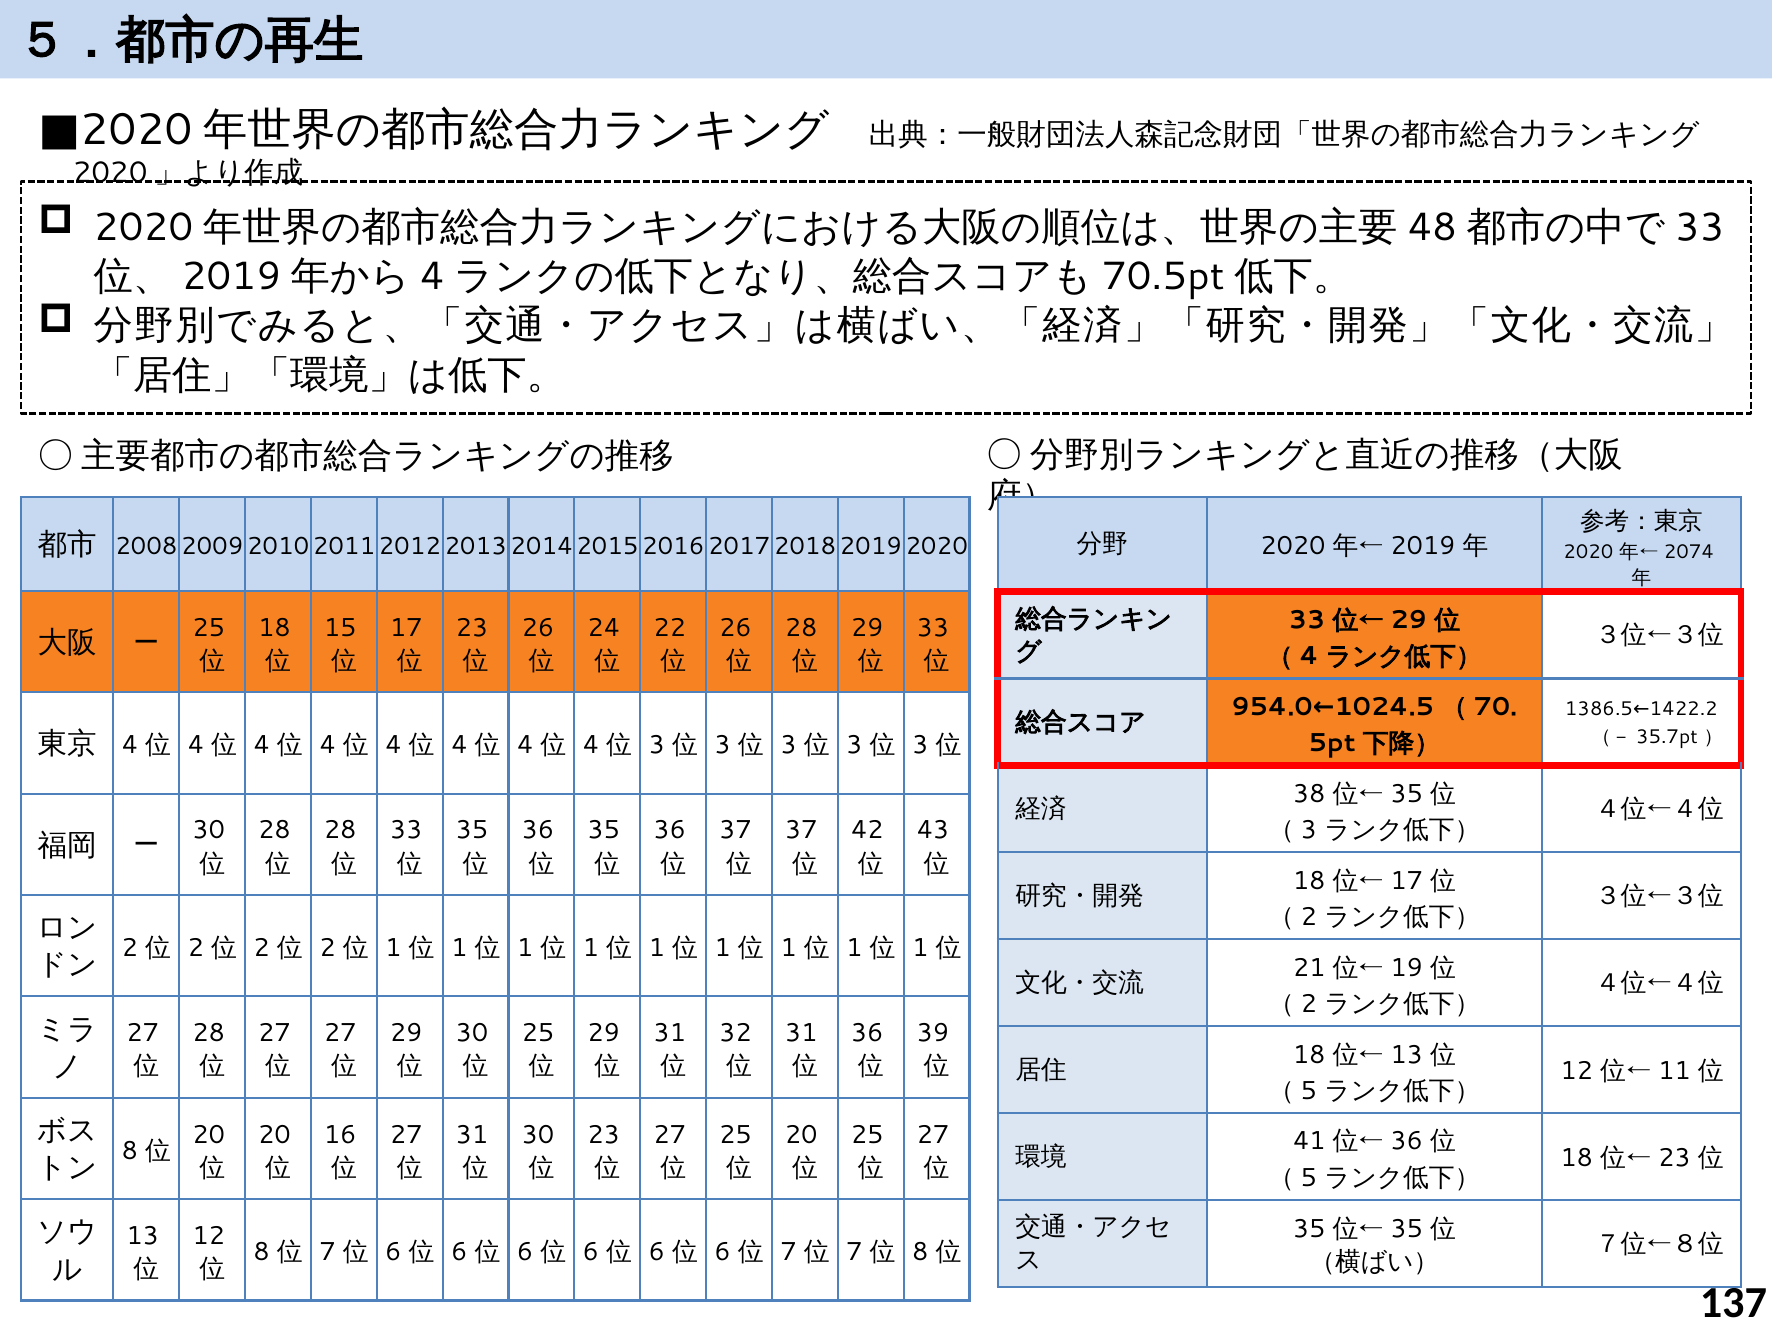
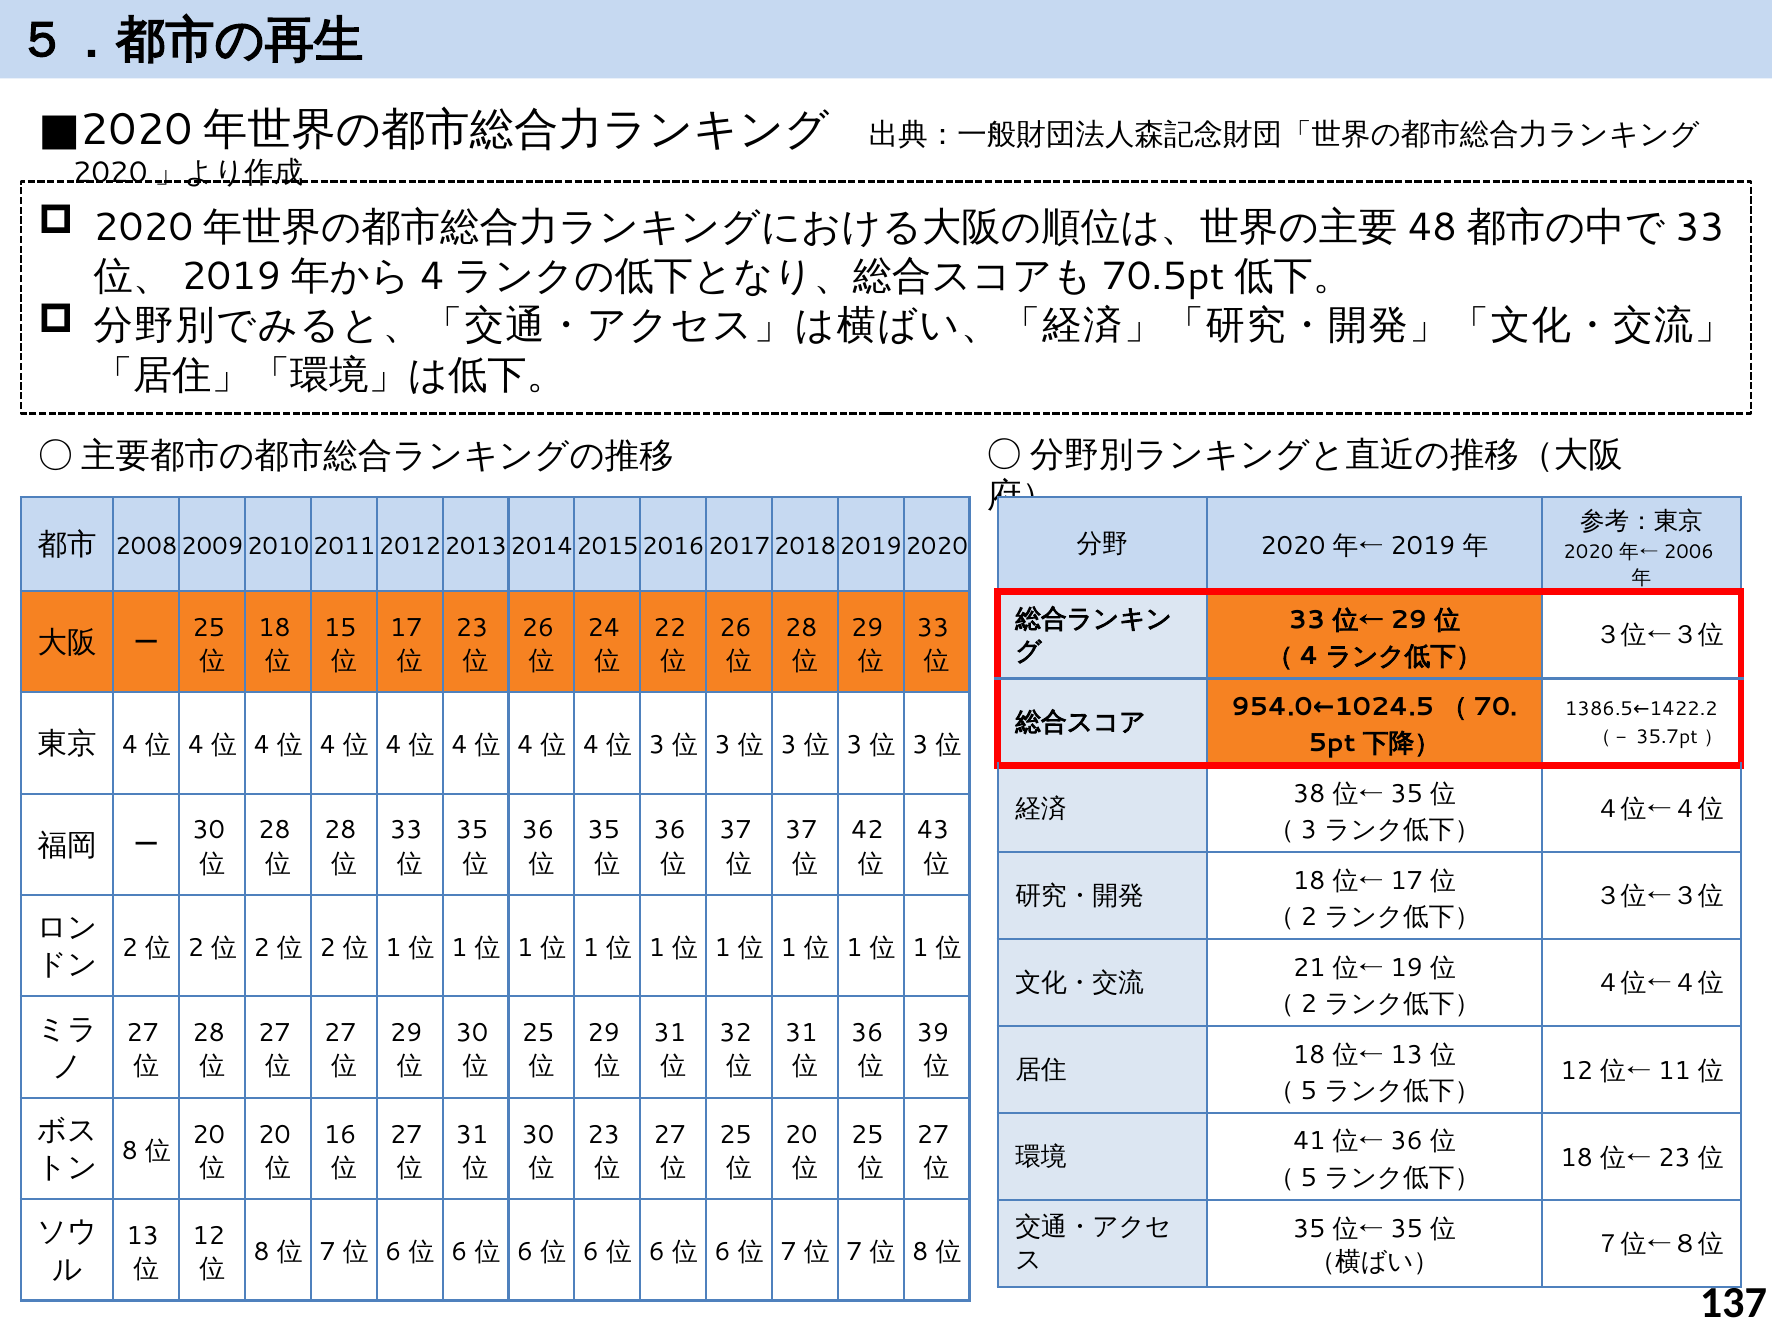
2074: 2074 -> 2006
